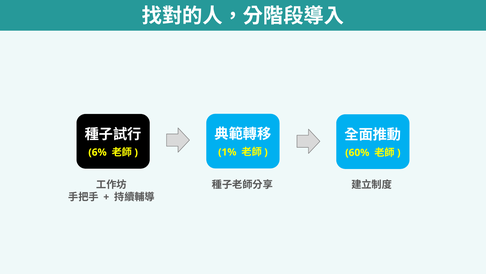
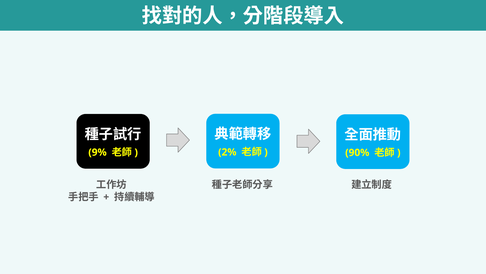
1%: 1% -> 2%
6%: 6% -> 9%
60%: 60% -> 90%
